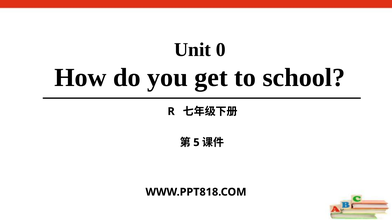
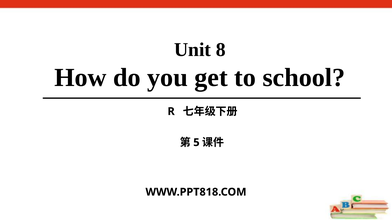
0: 0 -> 8
